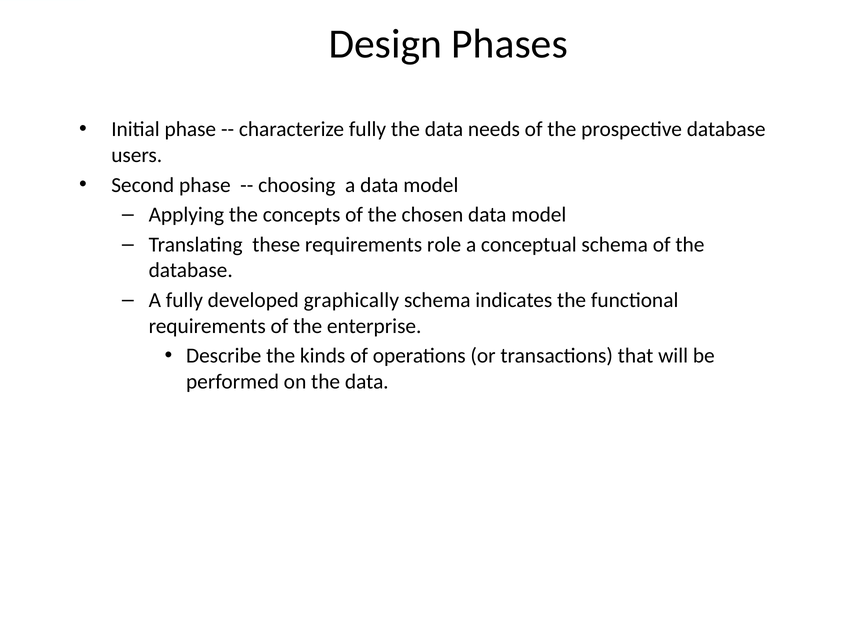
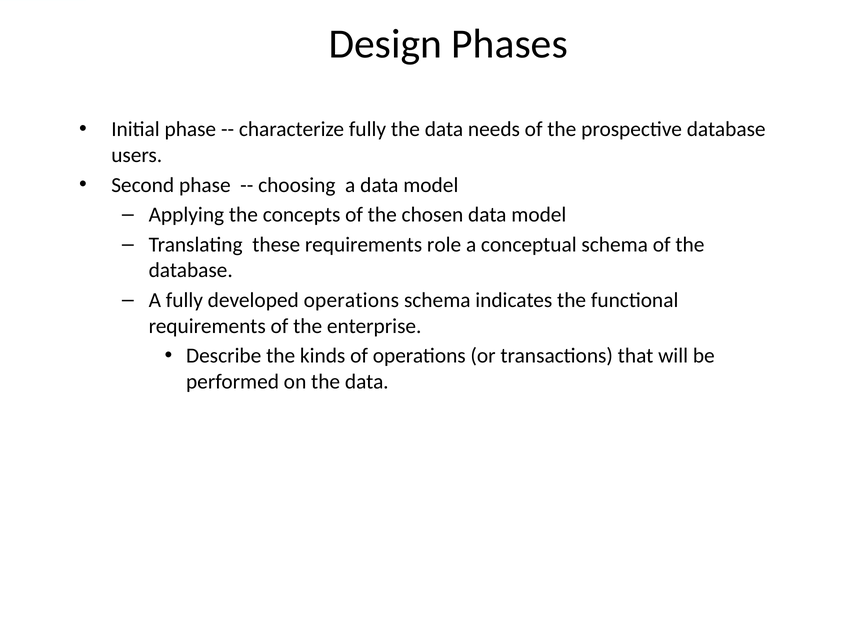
developed graphically: graphically -> operations
